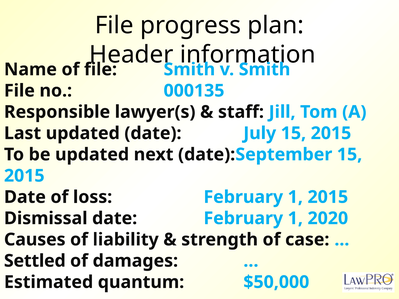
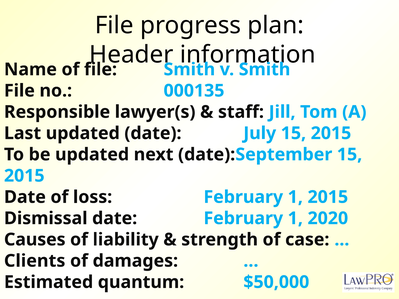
Settled: Settled -> Clients
